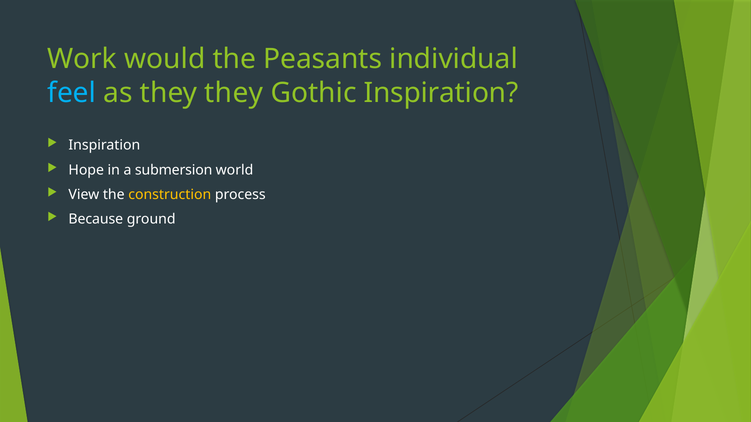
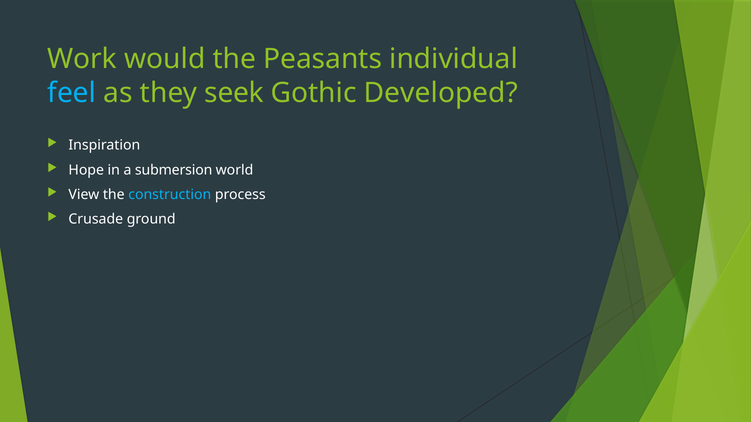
they they: they -> seek
Gothic Inspiration: Inspiration -> Developed
construction colour: yellow -> light blue
Because: Because -> Crusade
